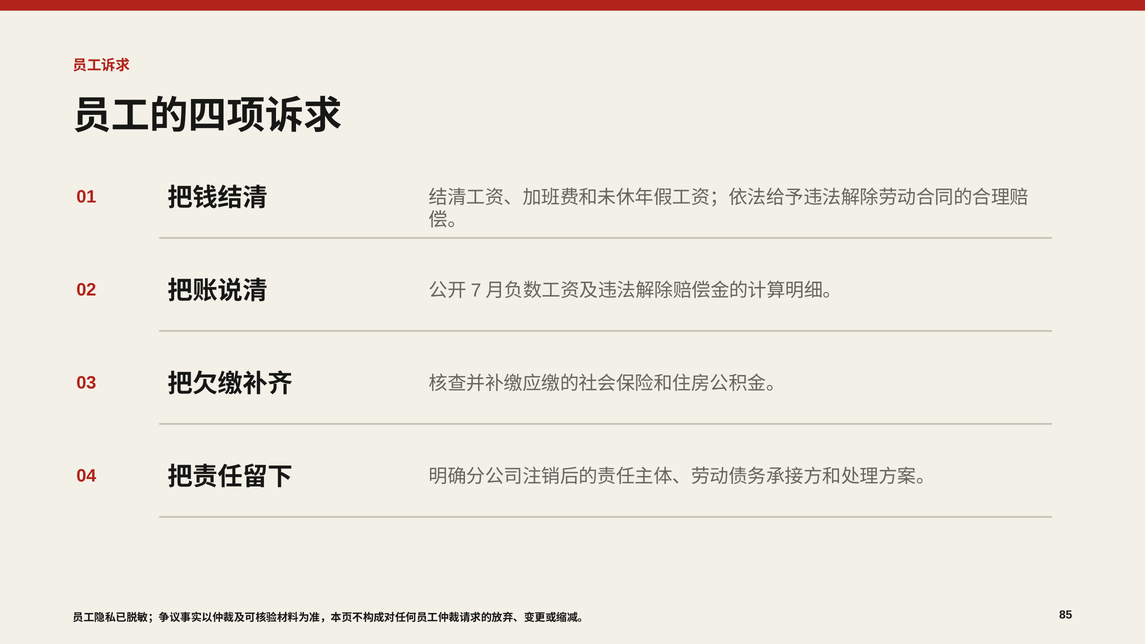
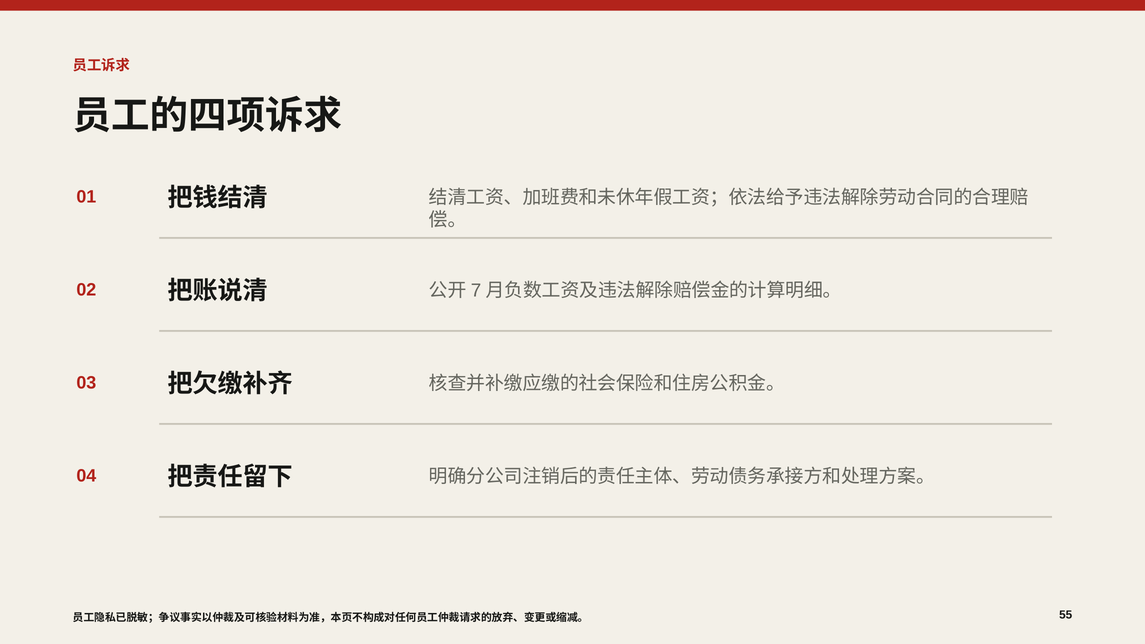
85: 85 -> 55
